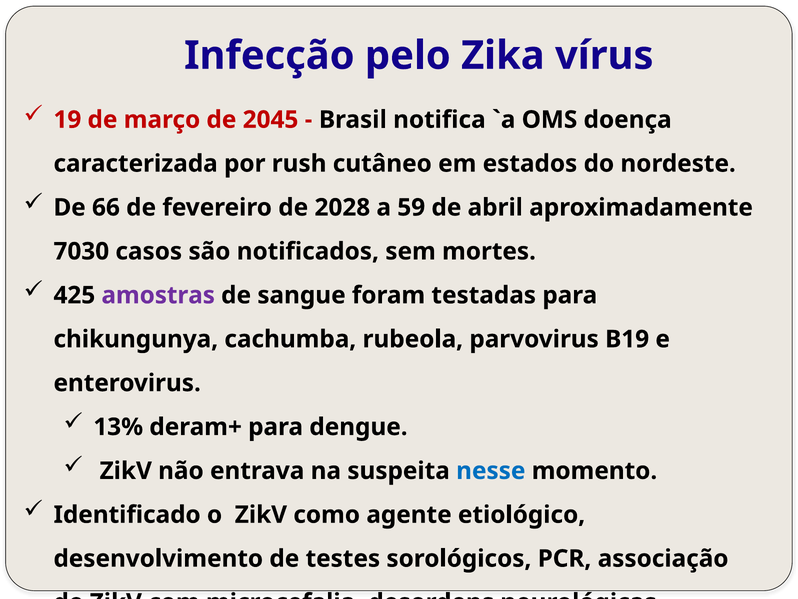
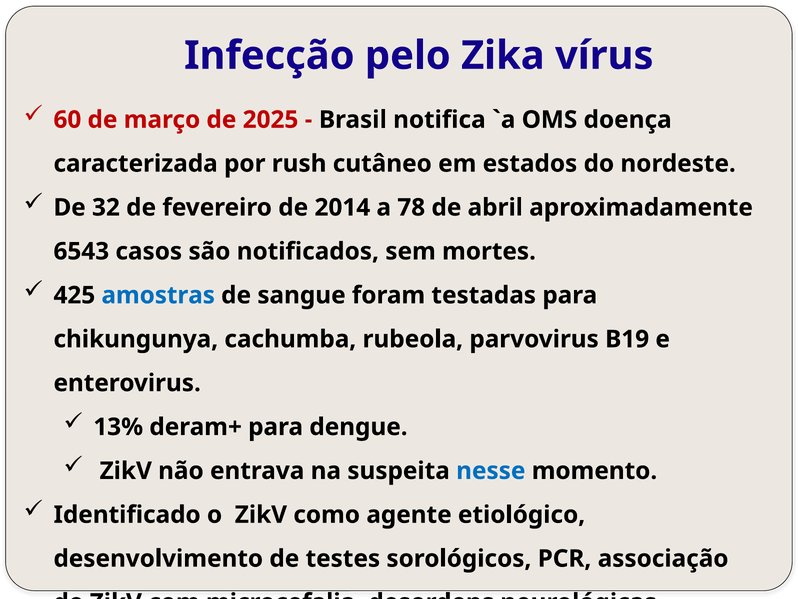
19: 19 -> 60
2045: 2045 -> 2025
66: 66 -> 32
2028: 2028 -> 2014
59: 59 -> 78
7030: 7030 -> 6543
amostras colour: purple -> blue
